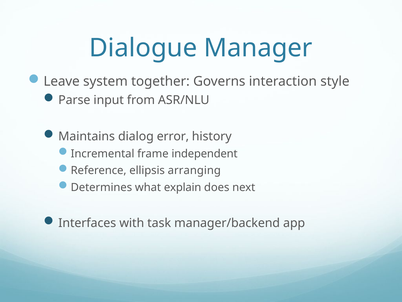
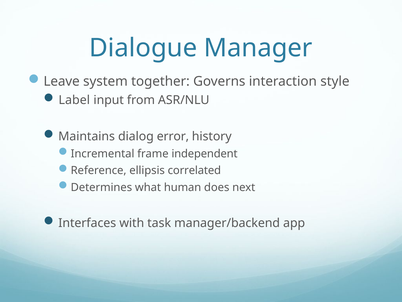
Parse: Parse -> Label
arranging: arranging -> correlated
explain: explain -> human
